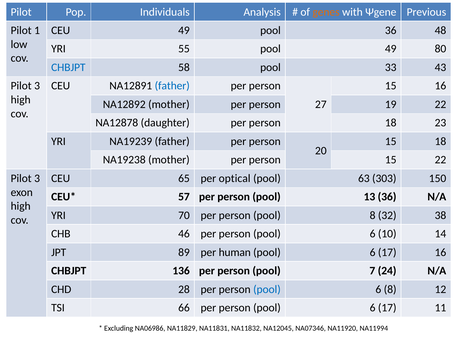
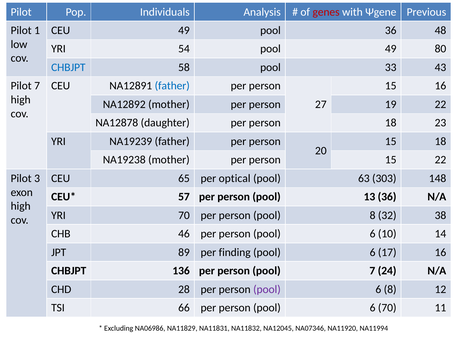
genes colour: orange -> red
55: 55 -> 54
3 at (37, 86): 3 -> 7
150: 150 -> 148
human: human -> finding
pool at (267, 289) colour: blue -> purple
person pool 6 17: 17 -> 70
